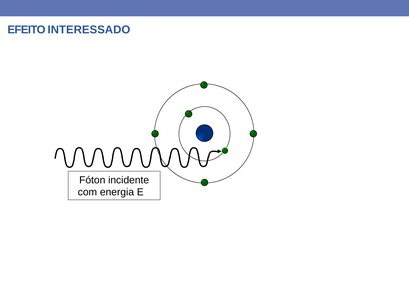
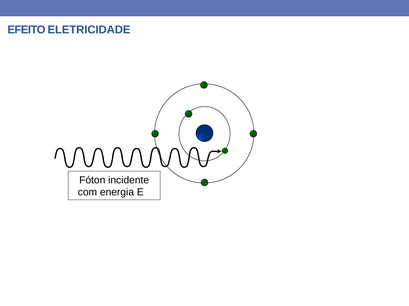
INTERESSADO: INTERESSADO -> ELETRICIDADE
